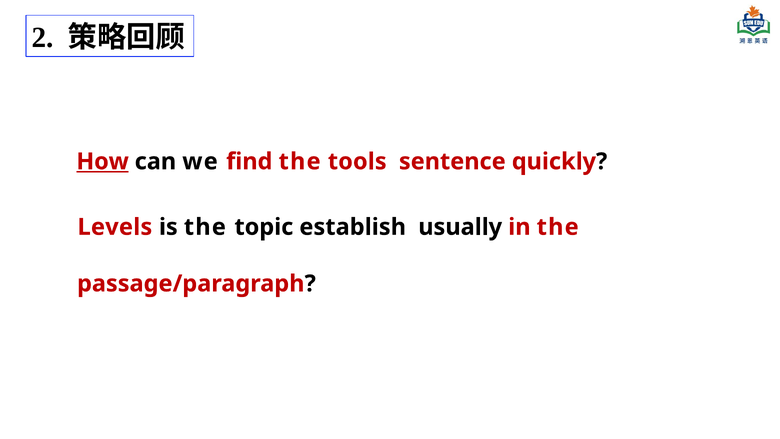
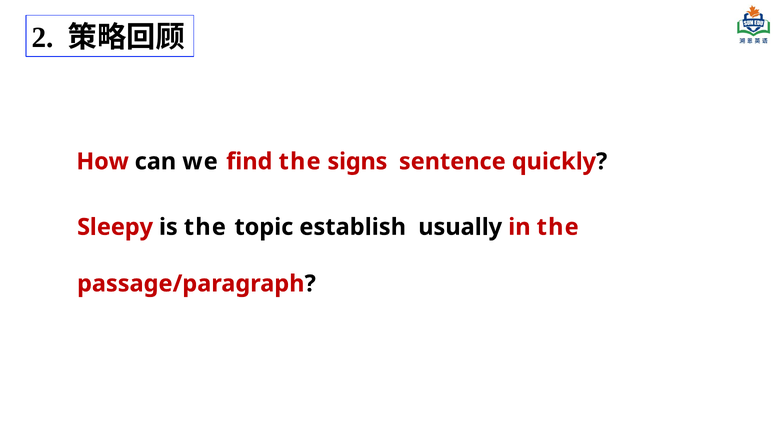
How underline: present -> none
tools: tools -> signs
Levels: Levels -> Sleepy
